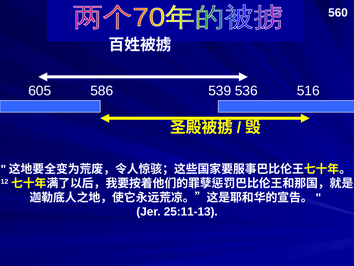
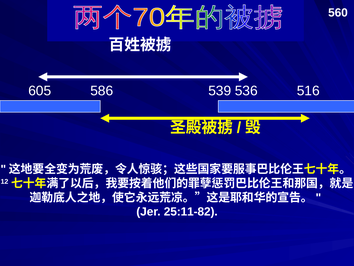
25:11-13: 25:11-13 -> 25:11-82
